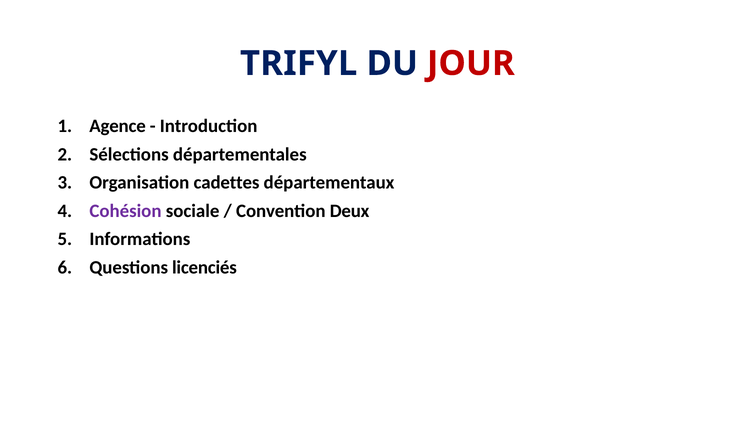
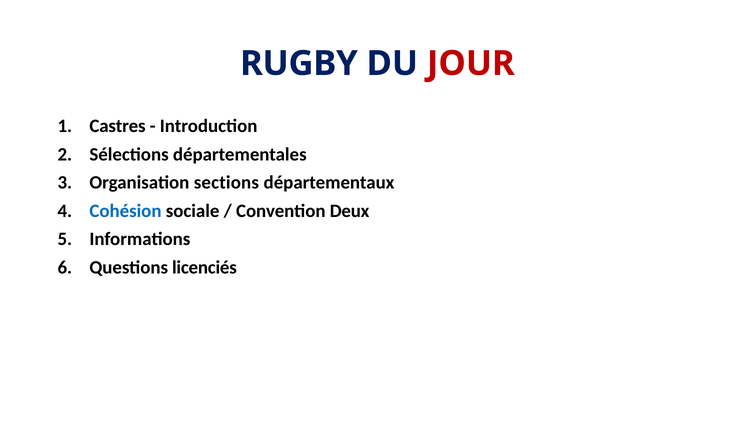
TRIFYL: TRIFYL -> RUGBY
Agence: Agence -> Castres
cadettes: cadettes -> sections
Cohésion colour: purple -> blue
